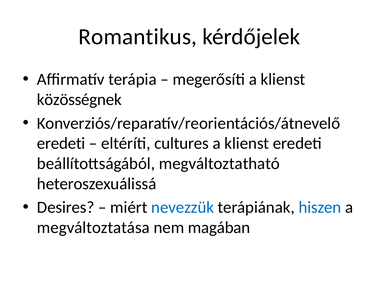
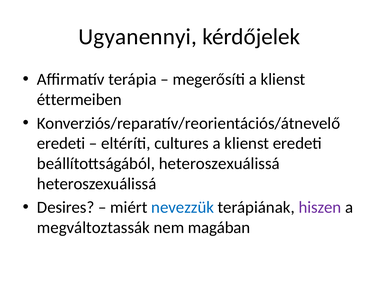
Romantikus: Romantikus -> Ugyanennyi
közösségnek: közösségnek -> éttermeiben
beállítottságából megváltoztatható: megváltoztatható -> heteroszexuálissá
hiszen colour: blue -> purple
megváltoztatása: megváltoztatása -> megváltoztassák
